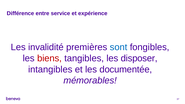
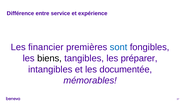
invalidité: invalidité -> financier
biens colour: red -> black
disposer: disposer -> préparer
